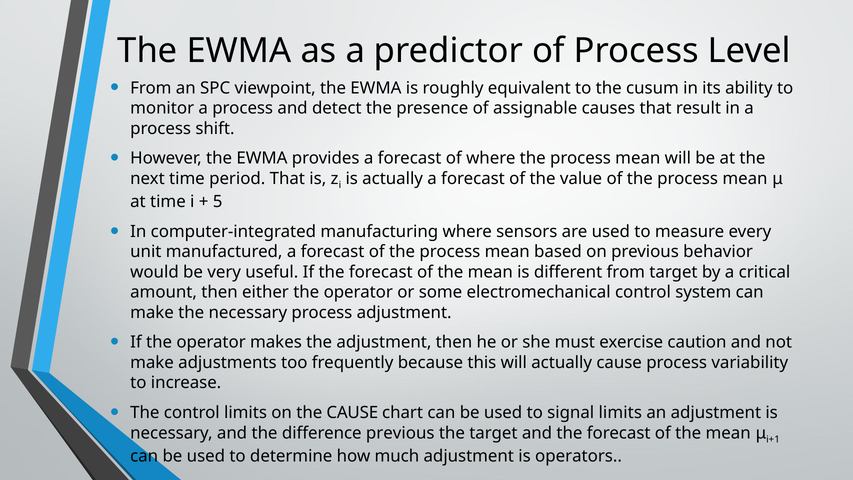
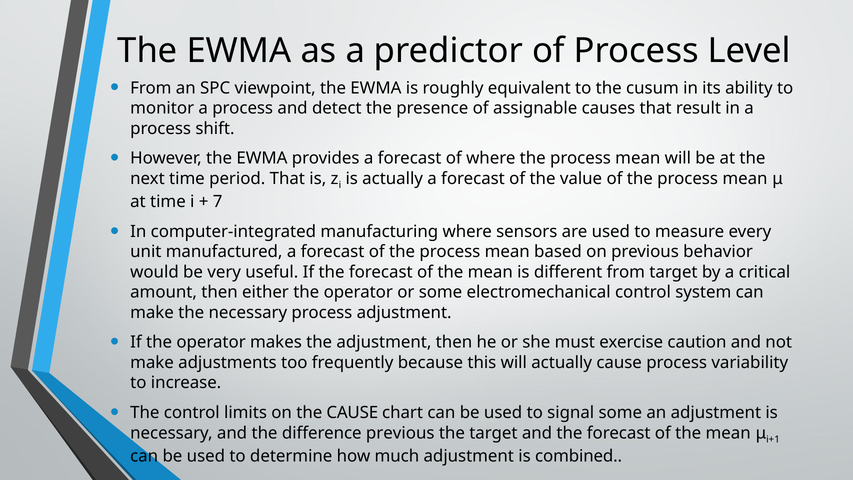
5: 5 -> 7
signal limits: limits -> some
operators: operators -> combined
